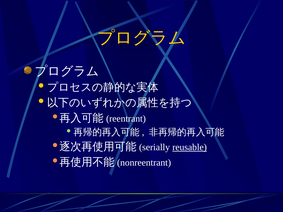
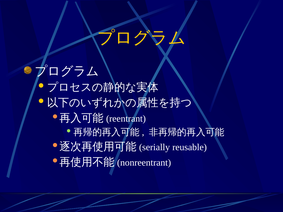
reusable underline: present -> none
